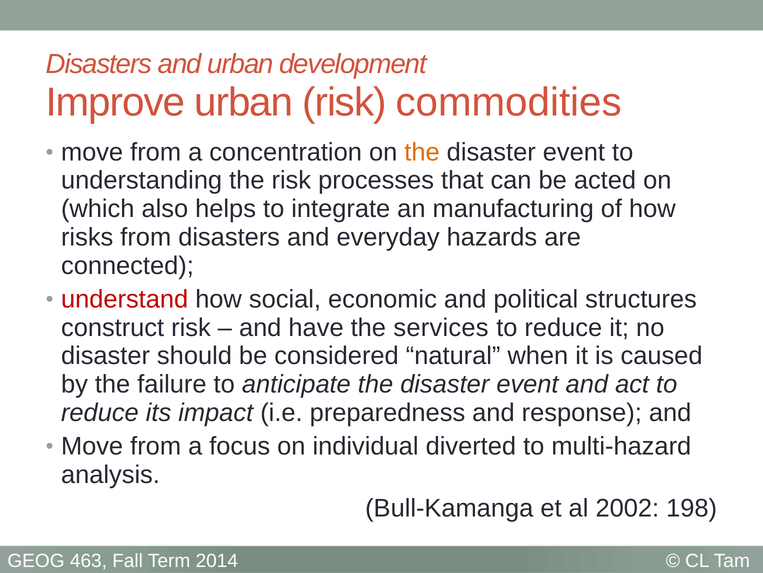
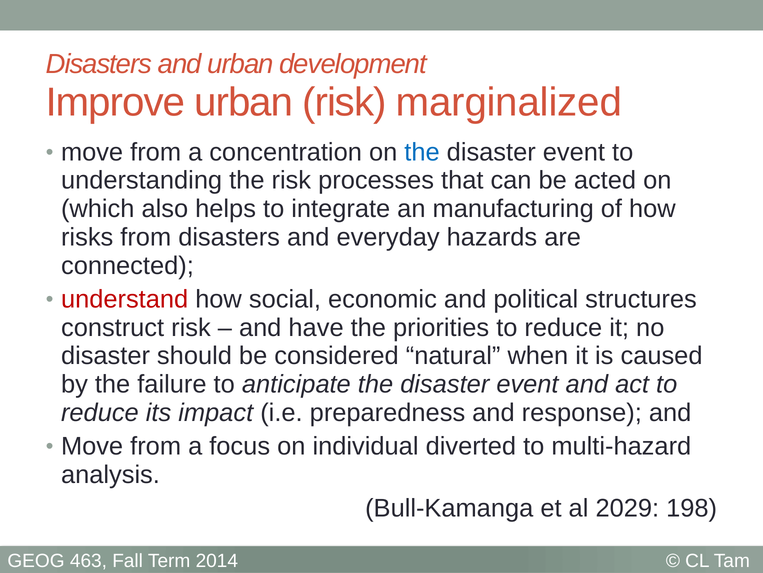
commodities: commodities -> marginalized
the at (422, 152) colour: orange -> blue
services: services -> priorities
2002: 2002 -> 2029
